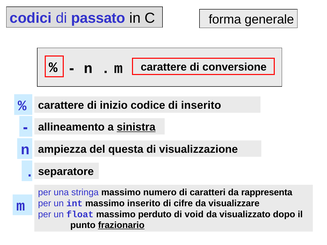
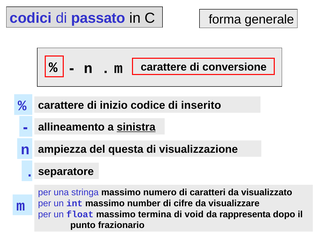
rappresenta: rappresenta -> visualizzato
massimo inserito: inserito -> number
perduto: perduto -> termina
visualizzato: visualizzato -> rappresenta
frazionario underline: present -> none
